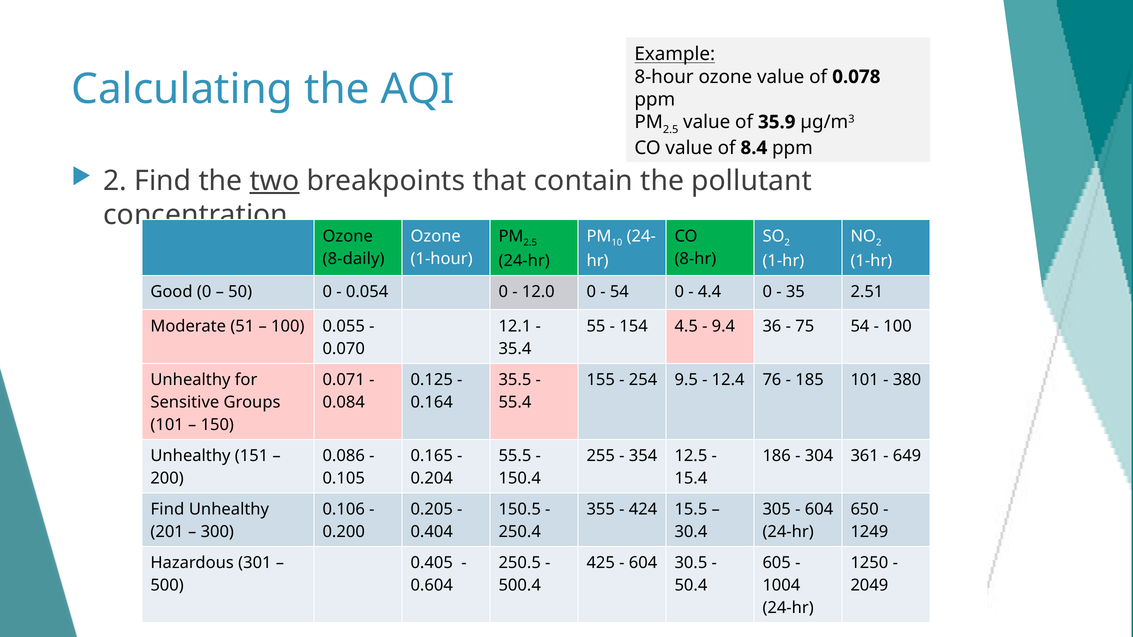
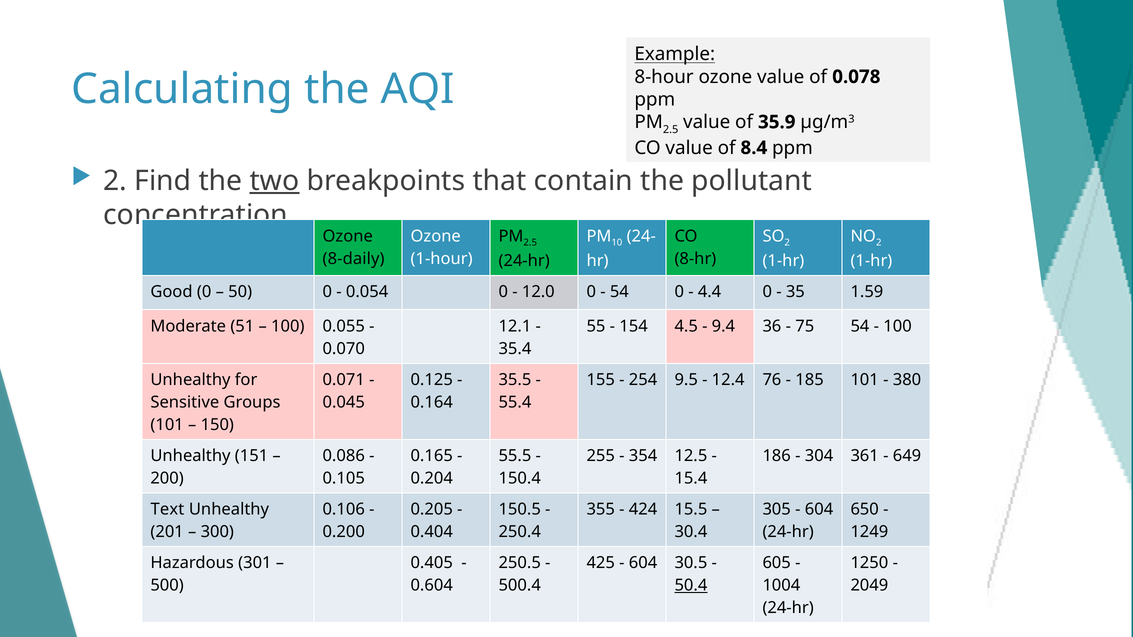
2.51: 2.51 -> 1.59
0.084: 0.084 -> 0.045
Find at (167, 510): Find -> Text
50.4 underline: none -> present
